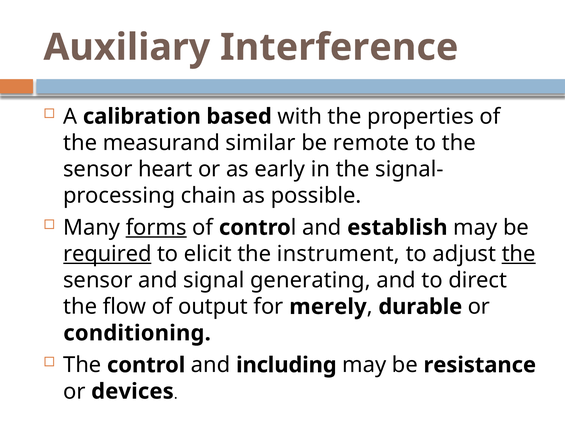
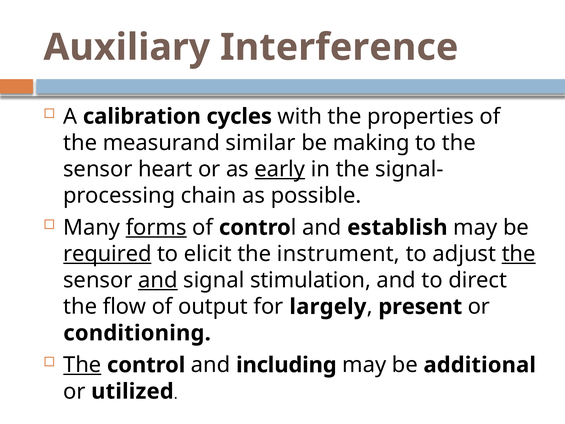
based: based -> cycles
remote: remote -> making
early underline: none -> present
and at (158, 280) underline: none -> present
generating: generating -> stimulation
merely: merely -> largely
durable: durable -> present
The at (82, 365) underline: none -> present
resistance: resistance -> additional
devices: devices -> utilized
